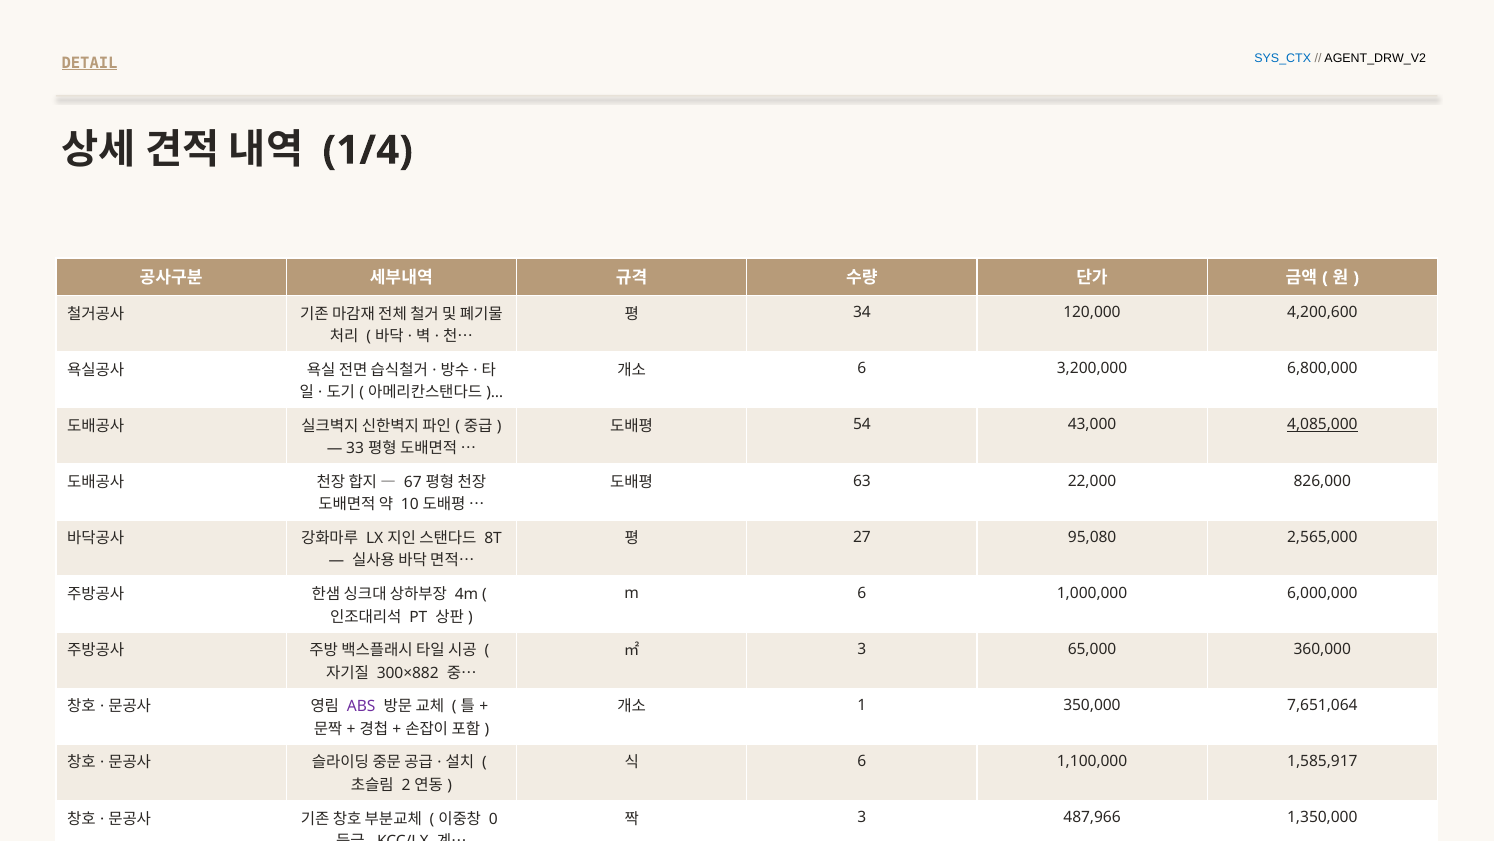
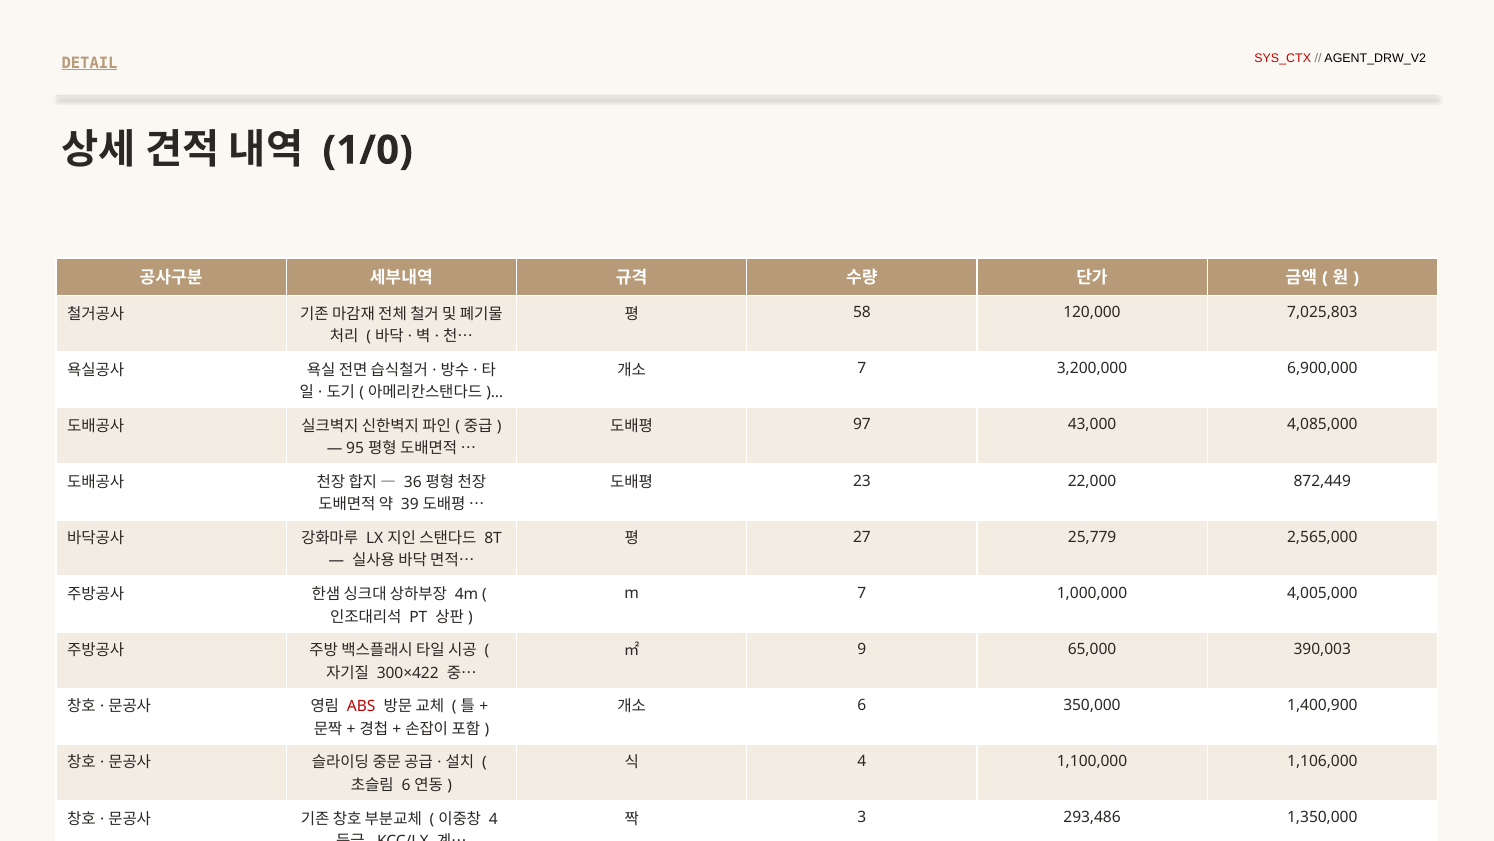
SYS_CTX colour: blue -> red
1/4: 1/4 -> 1/0
34: 34 -> 58
4,200,600: 4,200,600 -> 7,025,803
6 at (862, 368): 6 -> 7
6,800,000: 6,800,000 -> 6,900,000
54: 54 -> 97
4,085,000 underline: present -> none
33: 33 -> 95
67: 67 -> 36
63: 63 -> 23
826,000: 826,000 -> 872,449
10: 10 -> 39
95,080: 95,080 -> 25,779
m 6: 6 -> 7
6,000,000: 6,000,000 -> 4,005,000
3 at (862, 649): 3 -> 9
360,000: 360,000 -> 390,003
300×882: 300×882 -> 300×422
ABS colour: purple -> red
1 at (862, 705): 1 -> 6
7,651,064: 7,651,064 -> 1,400,900
6 at (862, 761): 6 -> 4
1,585,917: 1,585,917 -> 1,106,000
2 at (406, 785): 2 -> 6
0 at (493, 818): 0 -> 4
487,966: 487,966 -> 293,486
